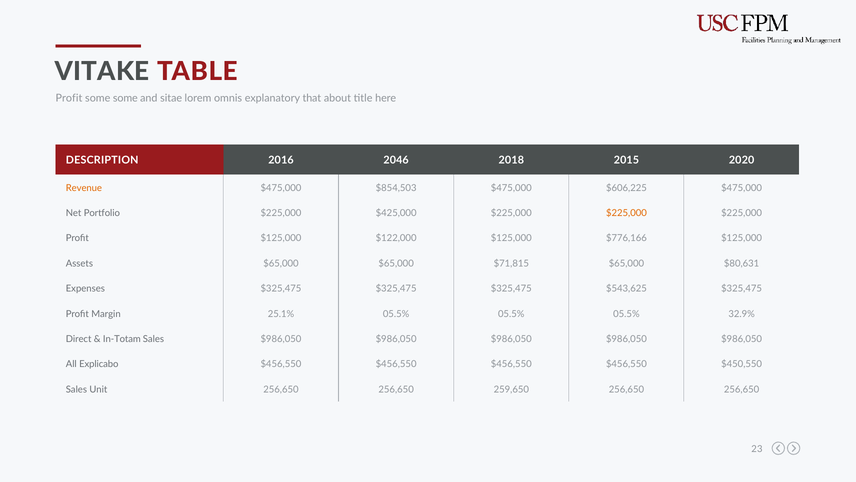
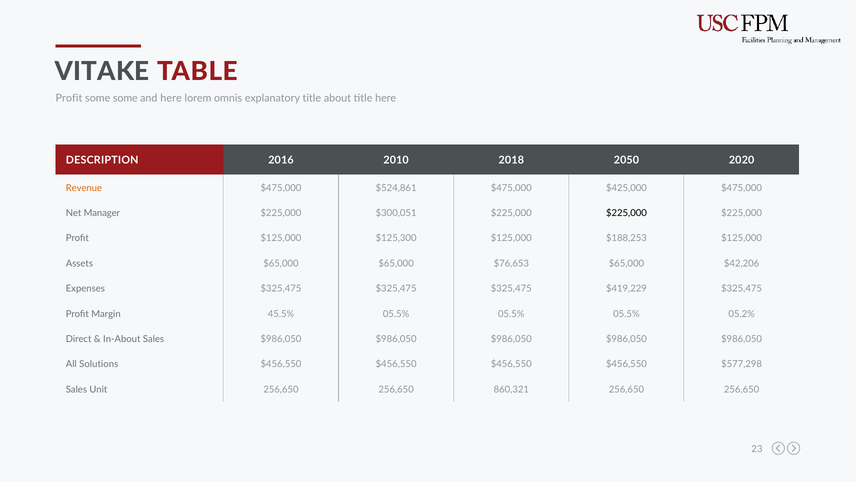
and sitae: sitae -> here
explanatory that: that -> title
2046: 2046 -> 2010
2015: 2015 -> 2050
$854,503: $854,503 -> $524,861
$606,225: $606,225 -> $425,000
Portfolio: Portfolio -> Manager
$425,000: $425,000 -> $300,051
$225,000 at (626, 213) colour: orange -> black
$122,000: $122,000 -> $125,300
$776,166: $776,166 -> $188,253
$71,815: $71,815 -> $76,653
$80,631: $80,631 -> $42,206
$543,625: $543,625 -> $419,229
25.1%: 25.1% -> 45.5%
32.9%: 32.9% -> 05.2%
In-Totam: In-Totam -> In-About
Explicabo: Explicabo -> Solutions
$450,550: $450,550 -> $577,298
259,650: 259,650 -> 860,321
